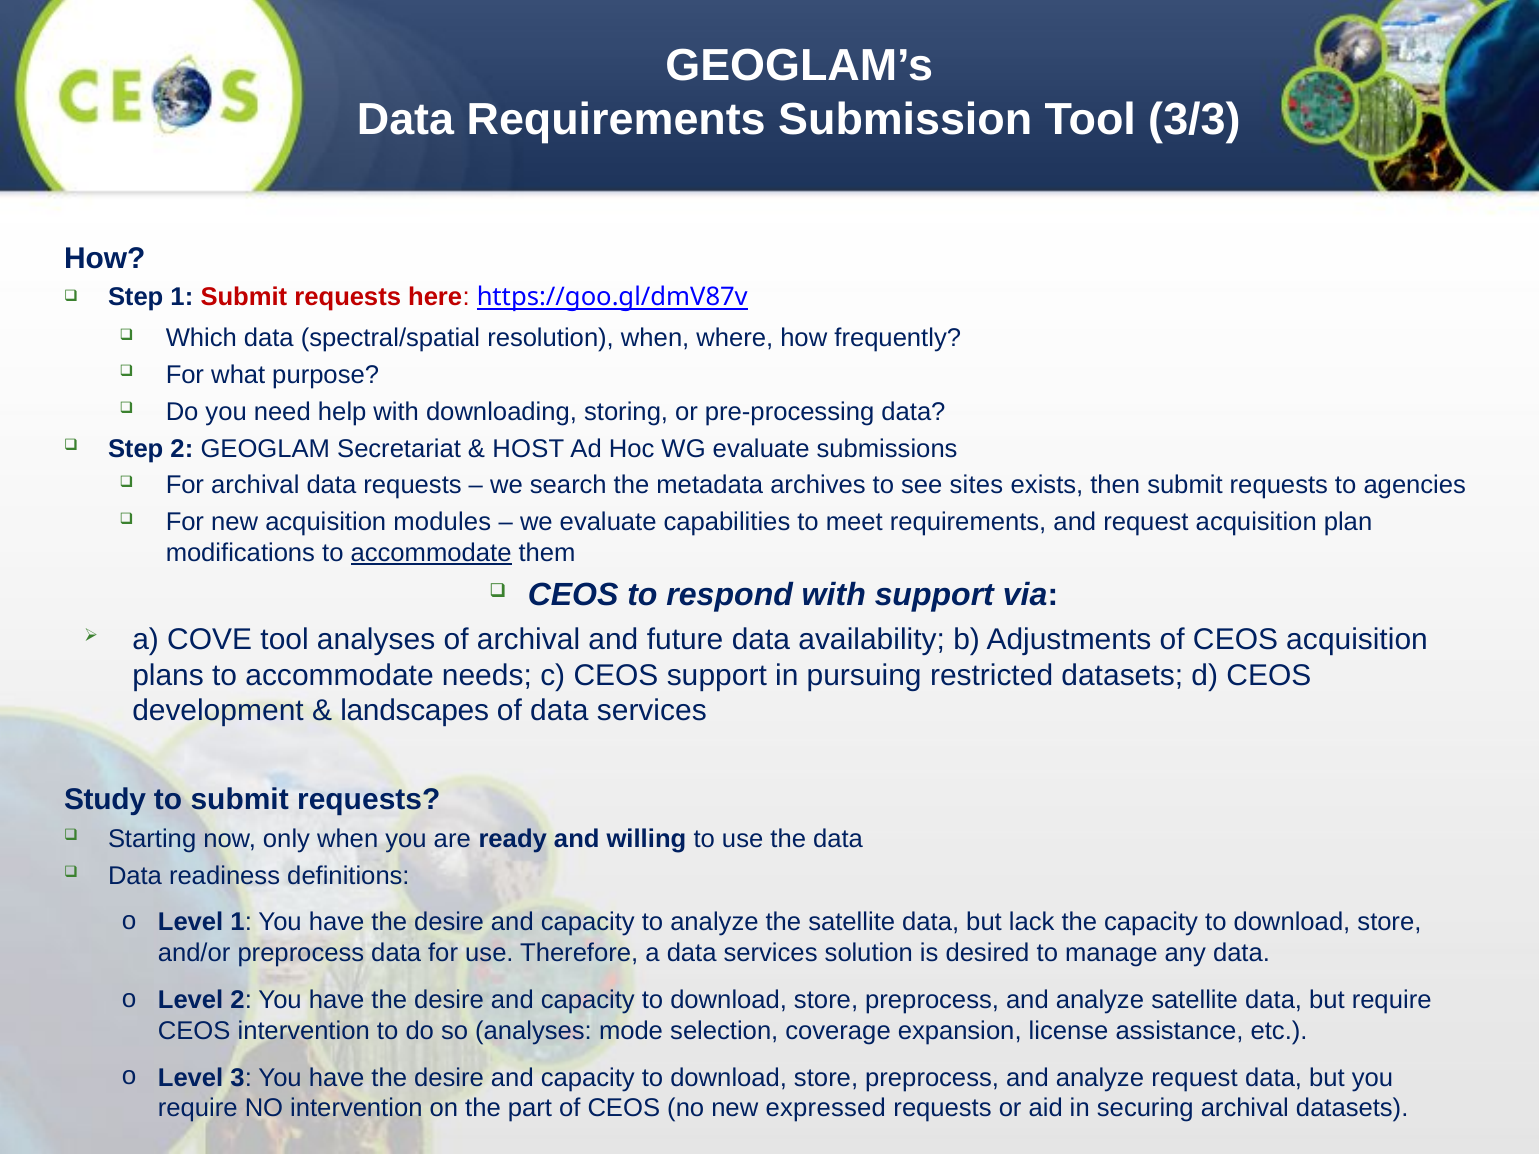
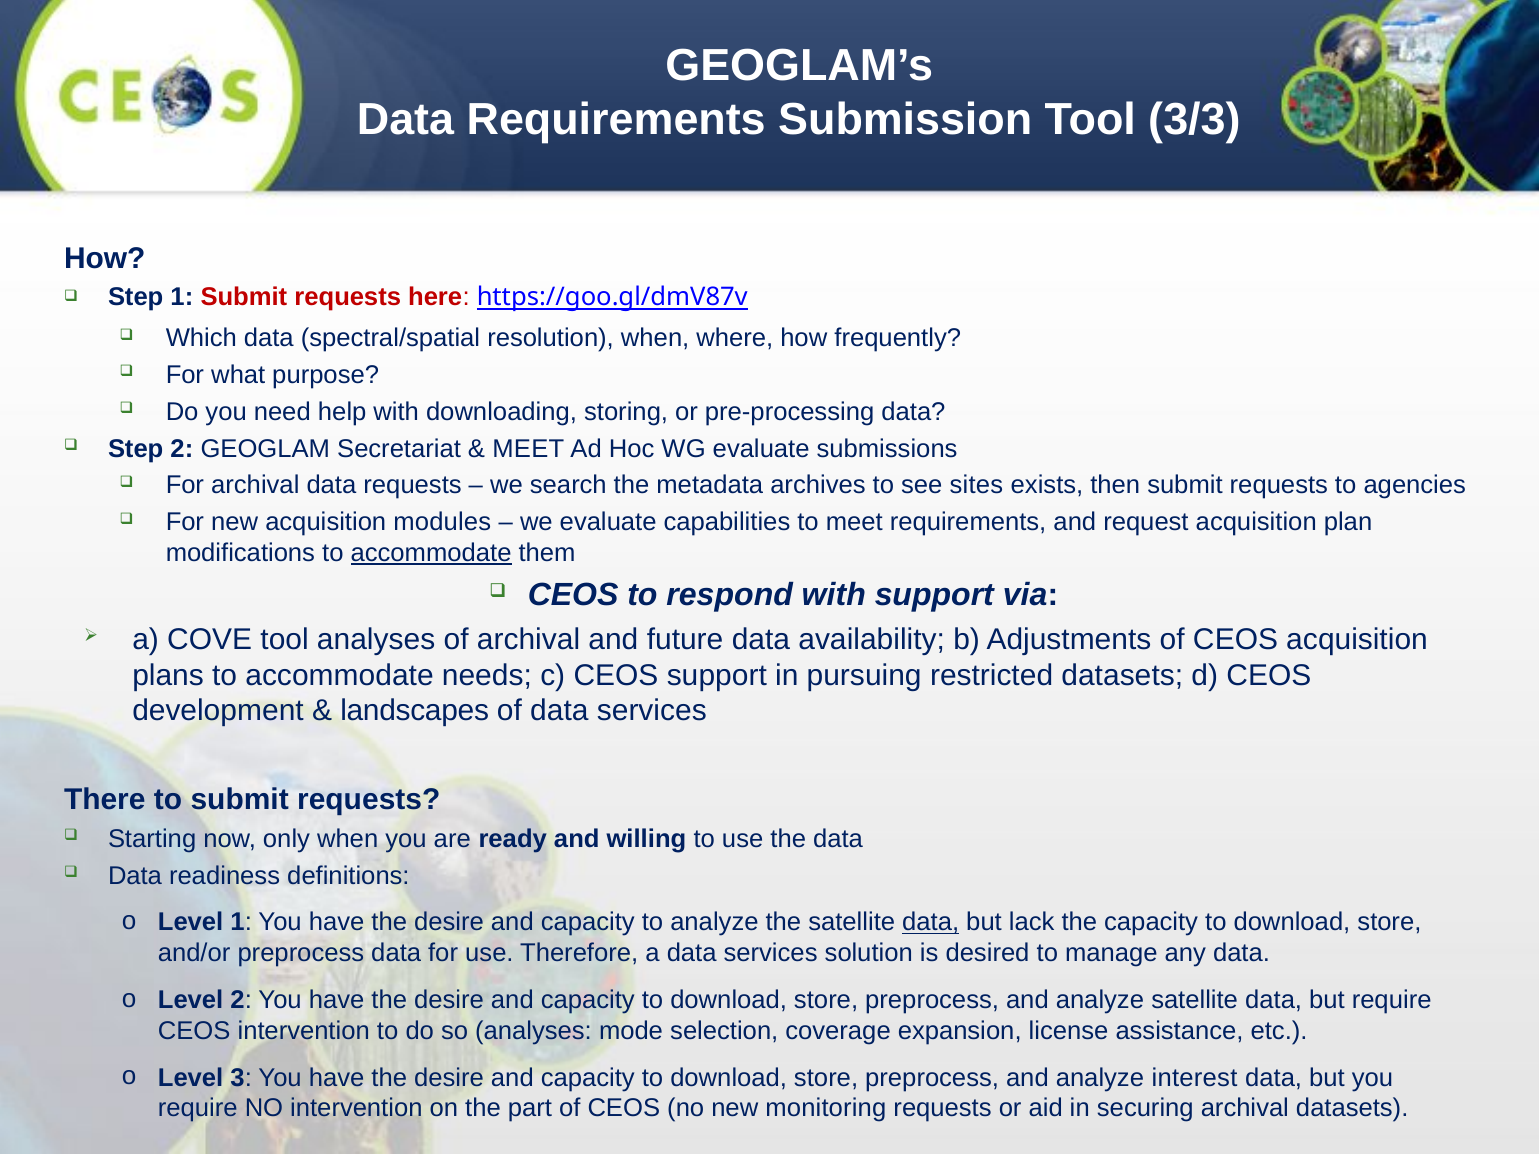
HOST at (528, 449): HOST -> MEET
Study: Study -> There
data at (931, 923) underline: none -> present
analyze request: request -> interest
expressed: expressed -> monitoring
